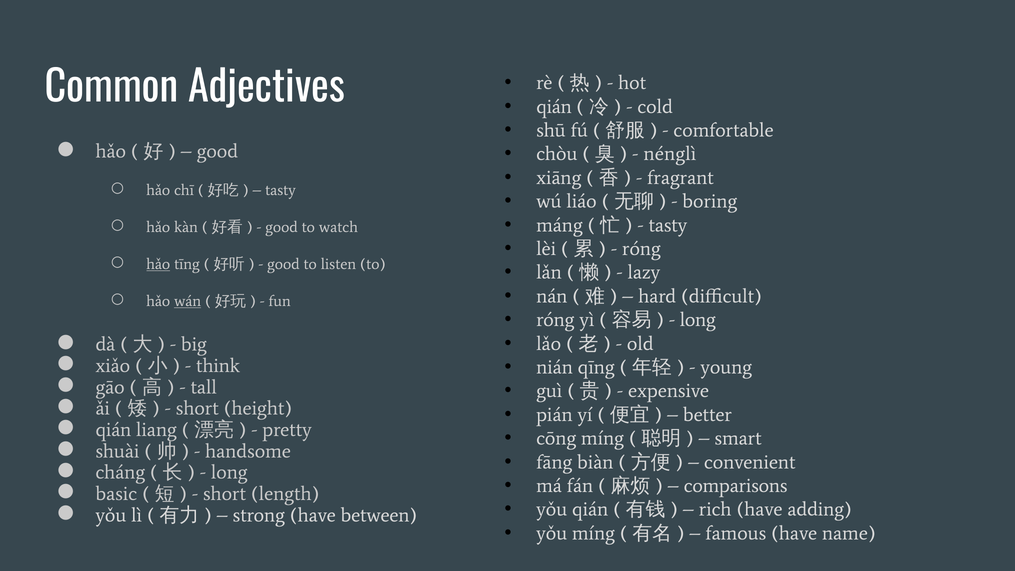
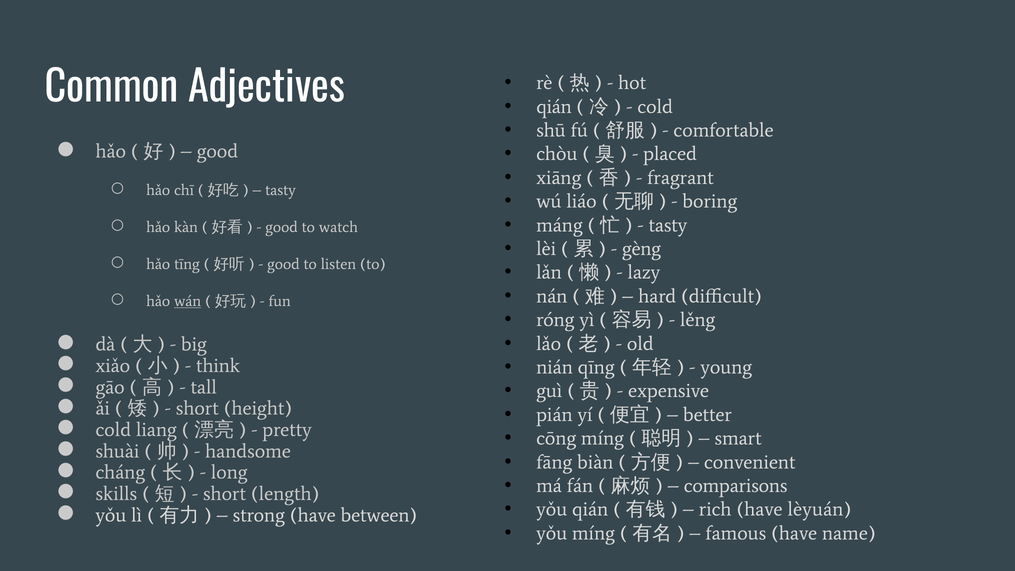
nénglì: nénglì -> placed
róng at (641, 249): róng -> gèng
hǎo at (158, 264) underline: present -> none
long at (698, 320): long -> lěng
qián at (113, 430): qián -> cold
basic: basic -> skills
adding: adding -> lèyuán
